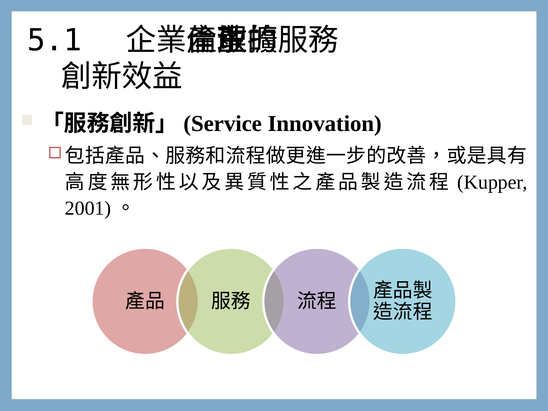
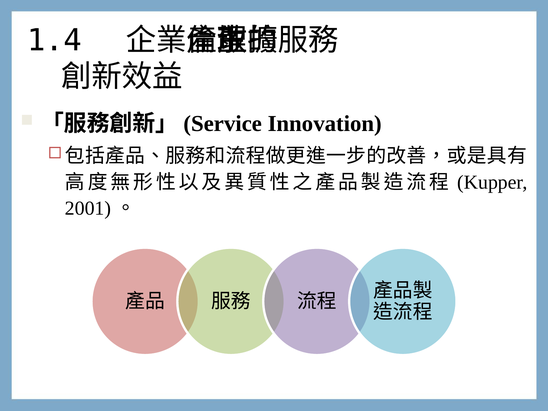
5.1: 5.1 -> 1.4
